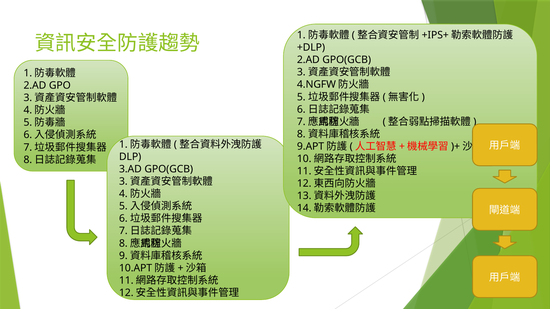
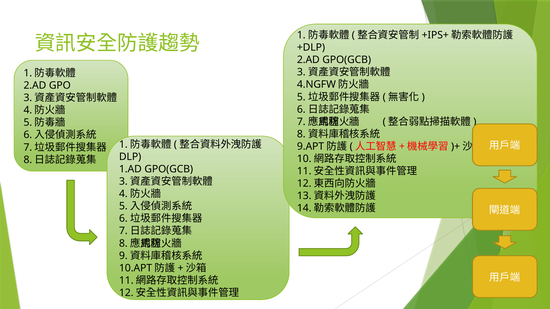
3.AD: 3.AD -> 1.AD
